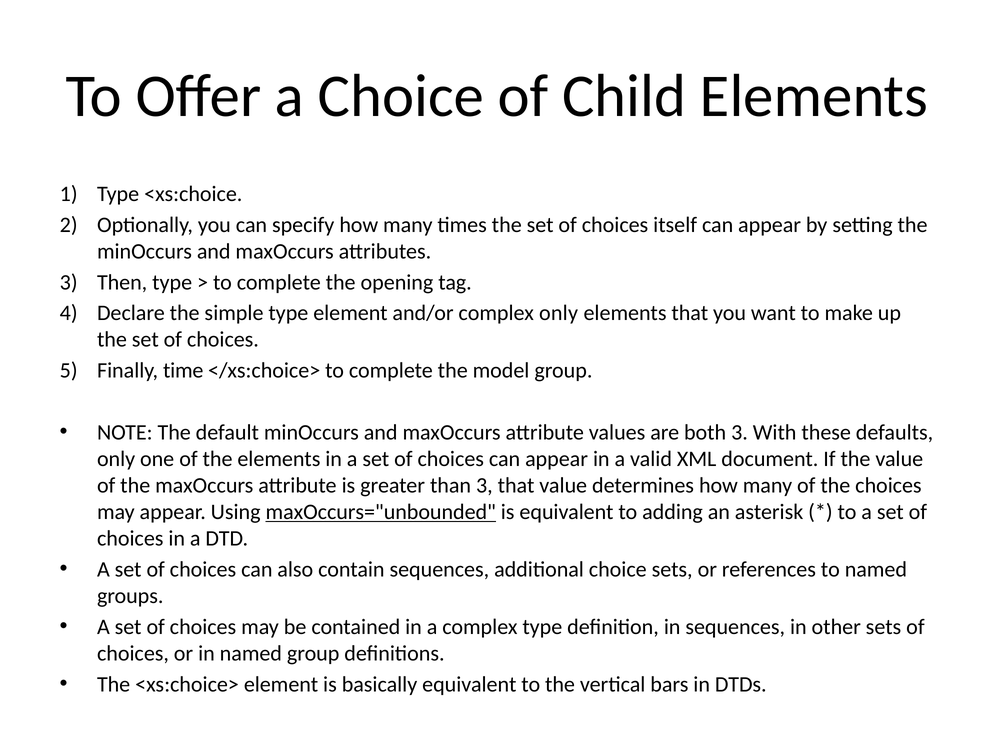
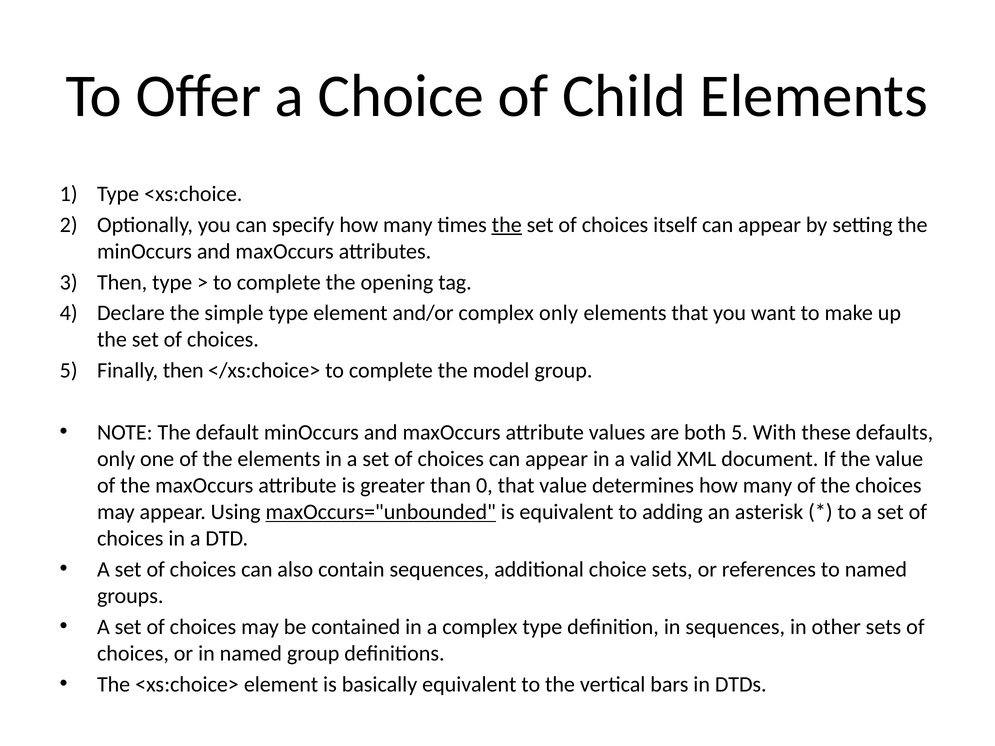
the at (507, 225) underline: none -> present
Finally time: time -> then
both 3: 3 -> 5
than 3: 3 -> 0
